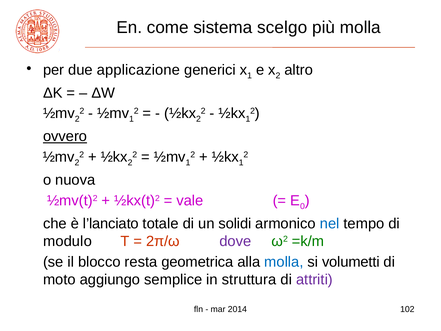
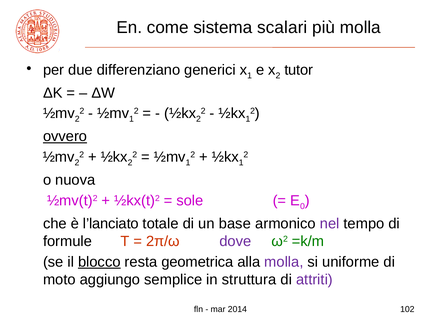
scelgo: scelgo -> scalari
applicazione: applicazione -> differenziano
altro: altro -> tutor
vale: vale -> sole
solidi: solidi -> base
nel colour: blue -> purple
modulo: modulo -> formule
blocco underline: none -> present
molla at (284, 262) colour: blue -> purple
volumetti: volumetti -> uniforme
